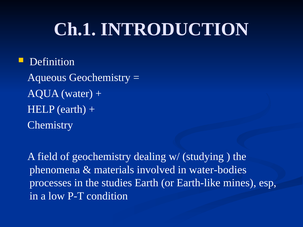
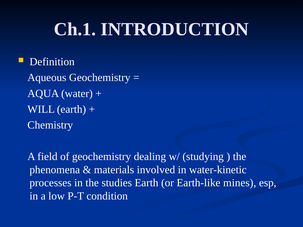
HELP: HELP -> WILL
water-bodies: water-bodies -> water-kinetic
